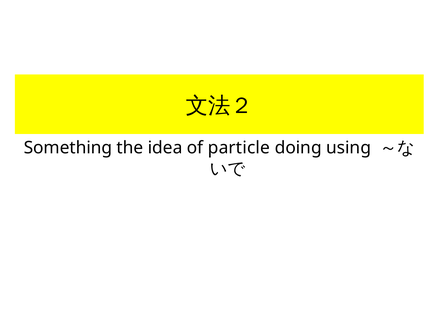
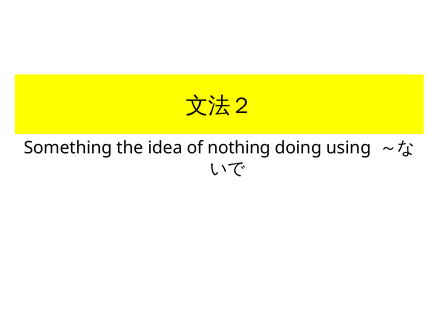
particle: particle -> nothing
